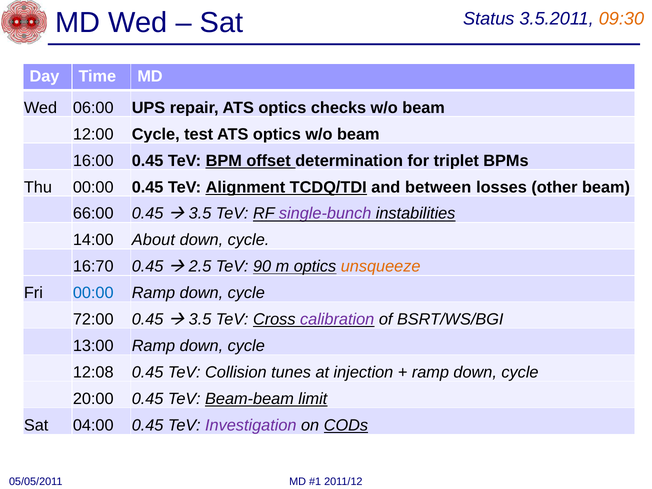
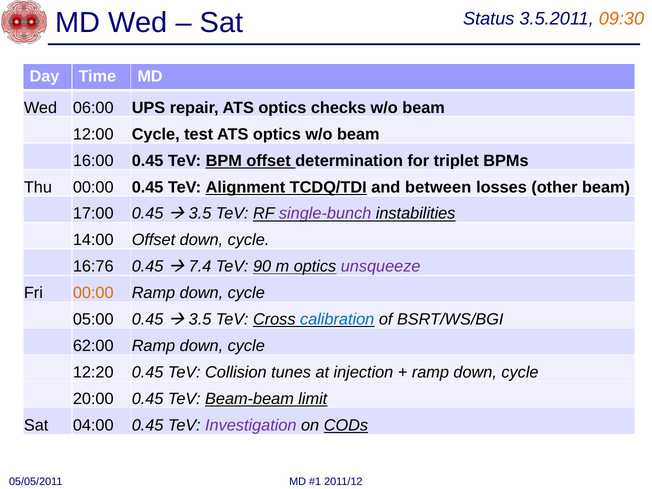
66:00: 66:00 -> 17:00
14:00 About: About -> Offset
16:70: 16:70 -> 16:76
2.5: 2.5 -> 7.4
unsqueeze colour: orange -> purple
00:00 at (93, 293) colour: blue -> orange
72:00: 72:00 -> 05:00
calibration colour: purple -> blue
13:00: 13:00 -> 62:00
12:08: 12:08 -> 12:20
